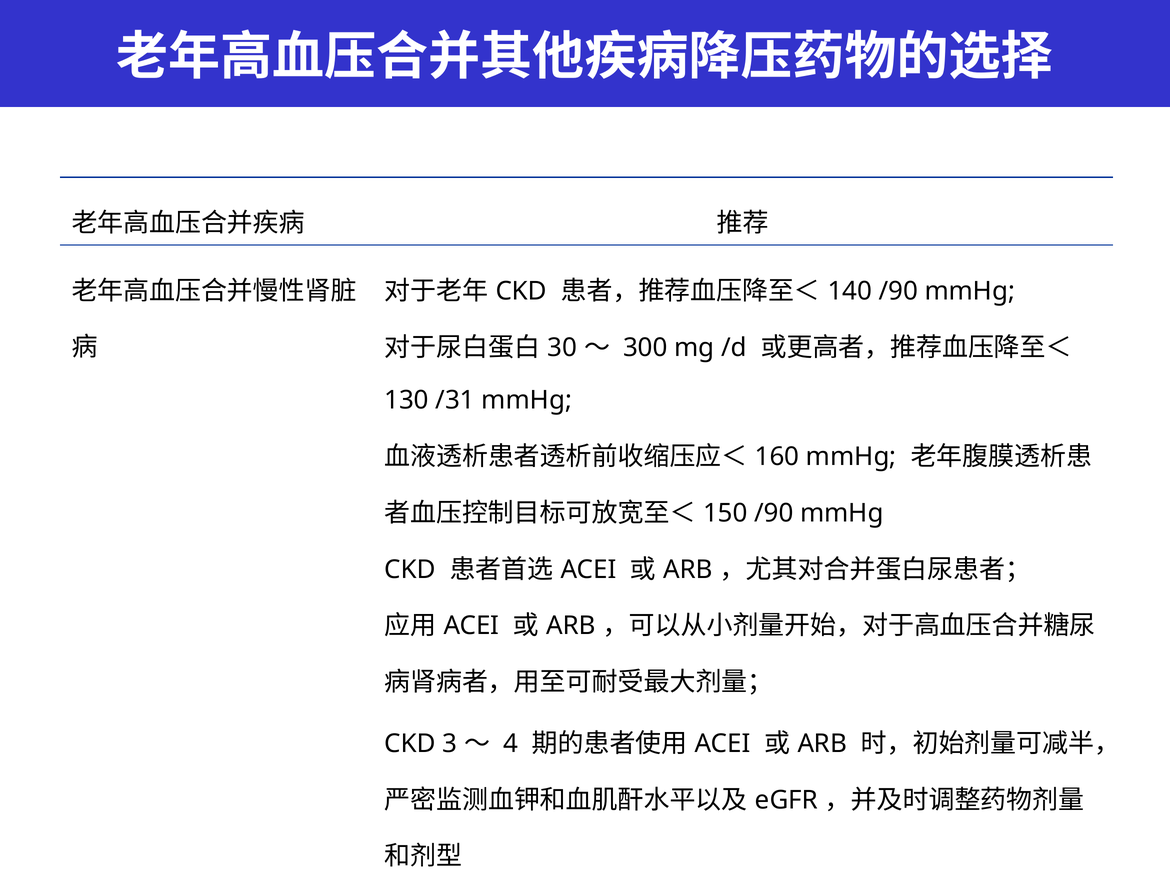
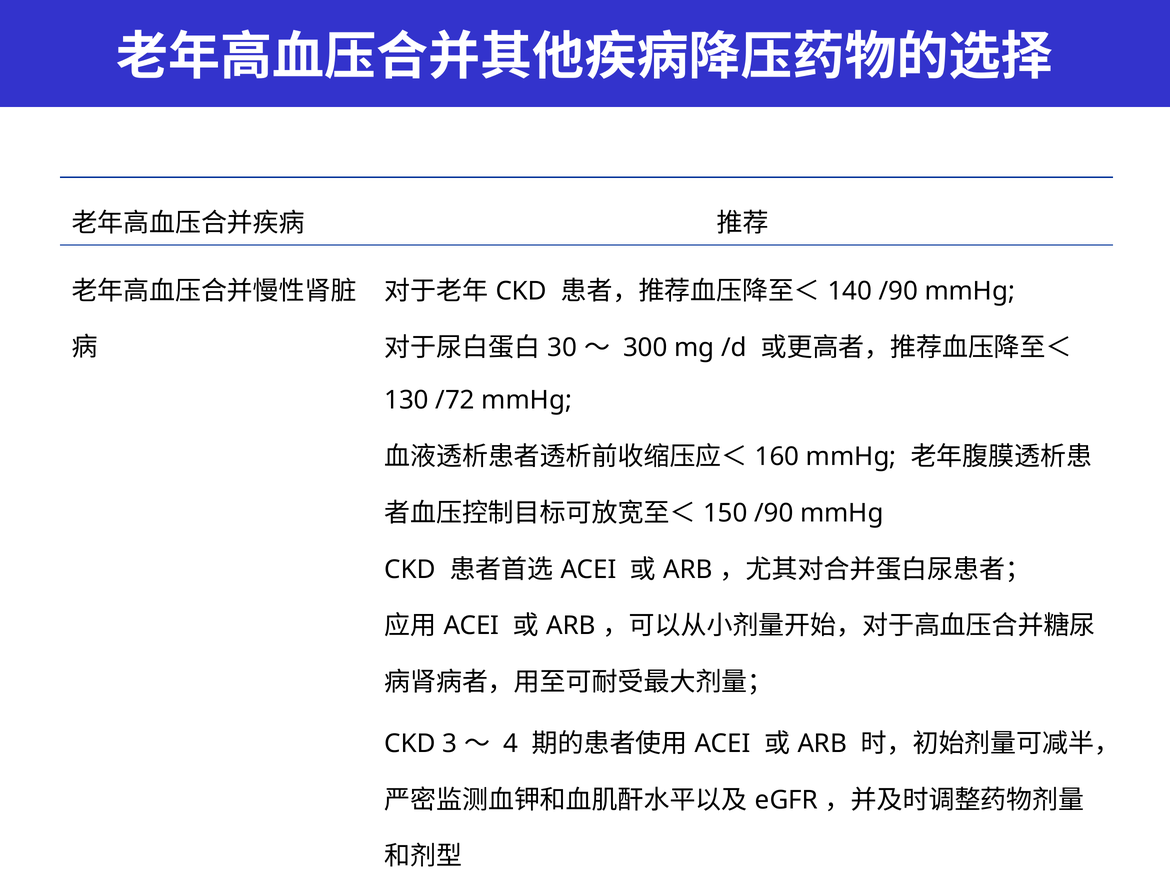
/31: /31 -> /72
